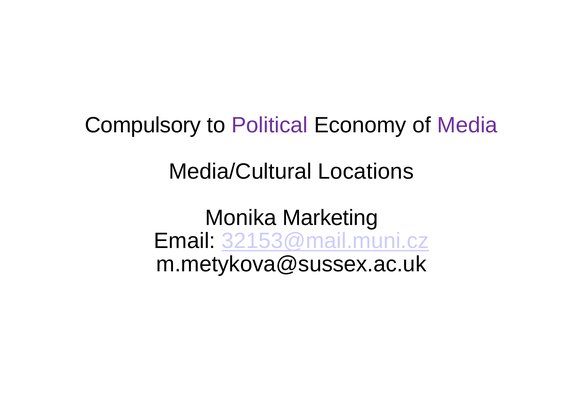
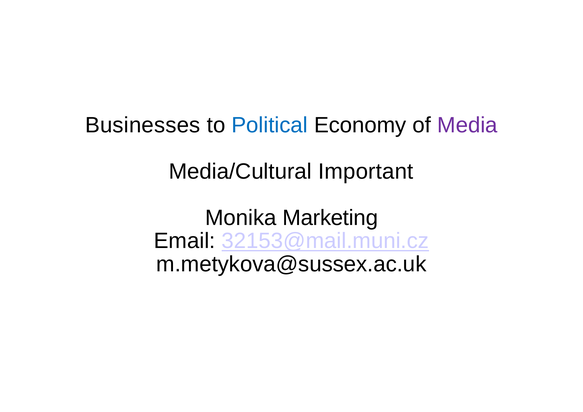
Compulsory: Compulsory -> Businesses
Political colour: purple -> blue
Locations: Locations -> Important
